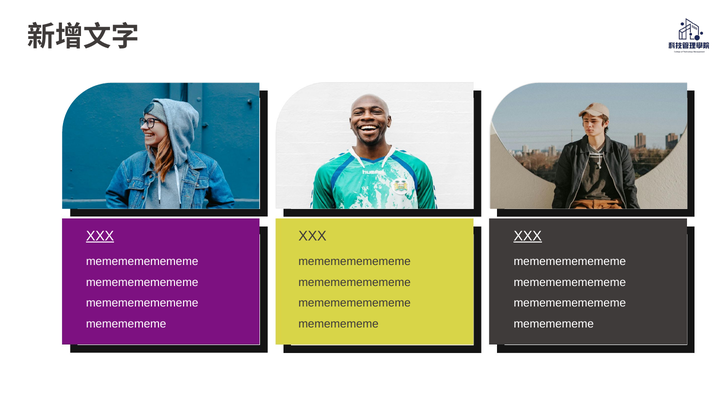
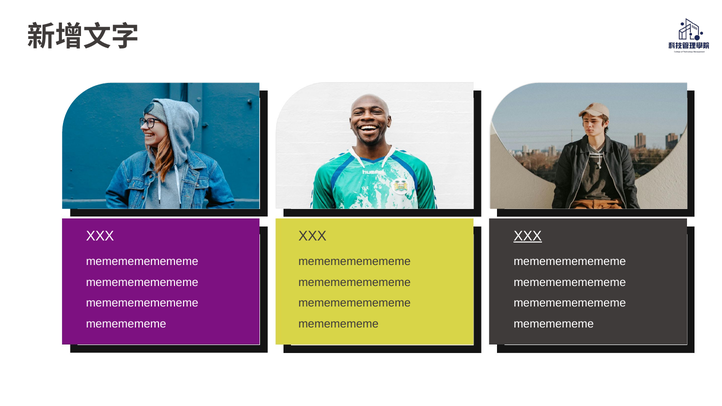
XXX at (100, 236) underline: present -> none
